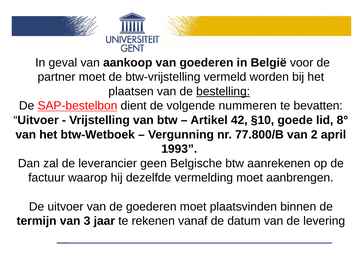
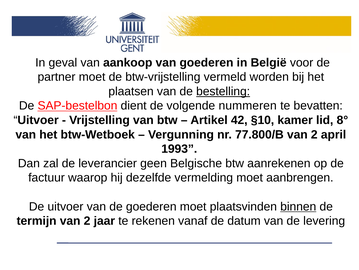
goede: goede -> kamer
binnen underline: none -> present
termijn van 3: 3 -> 2
